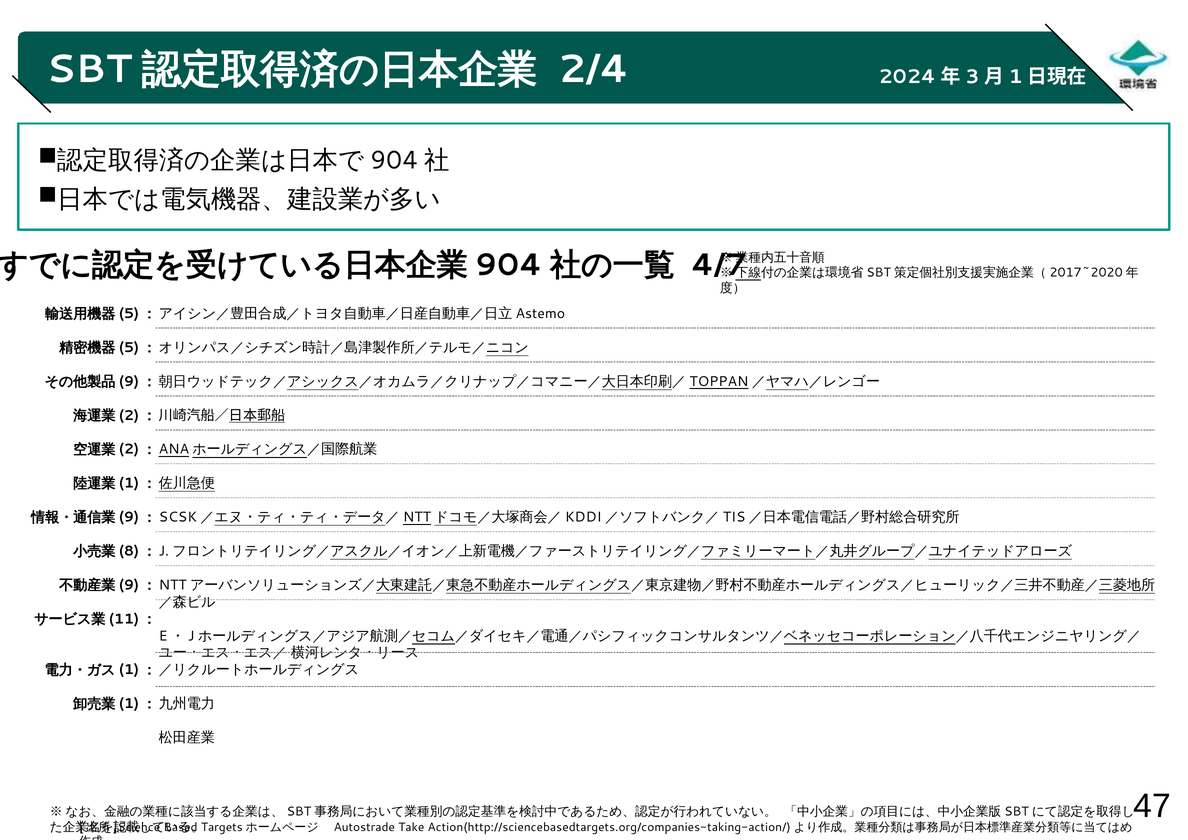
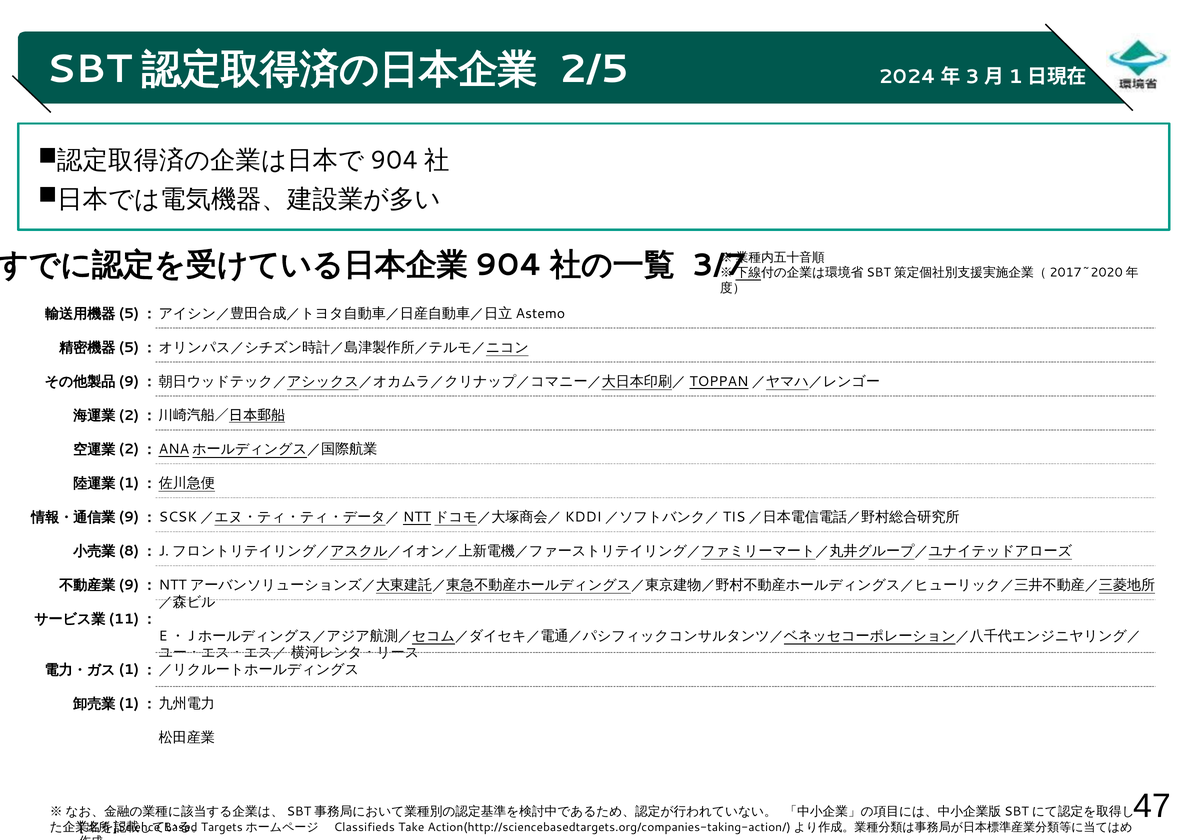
2/4: 2/4 -> 2/5
4/7: 4/7 -> 3/7
Autostrade: Autostrade -> Classifieds
